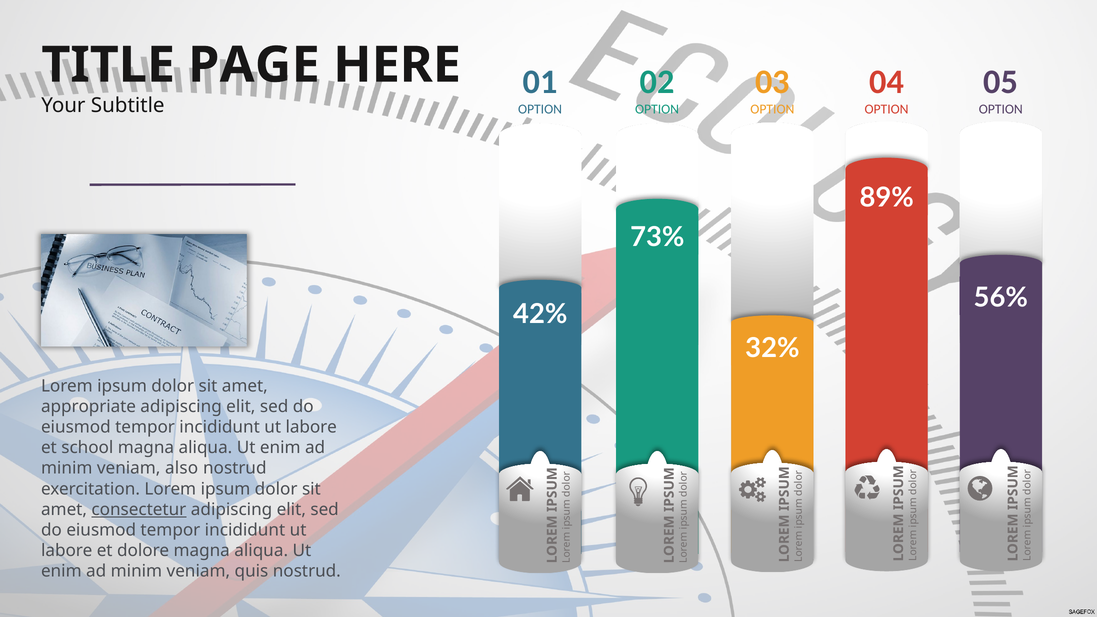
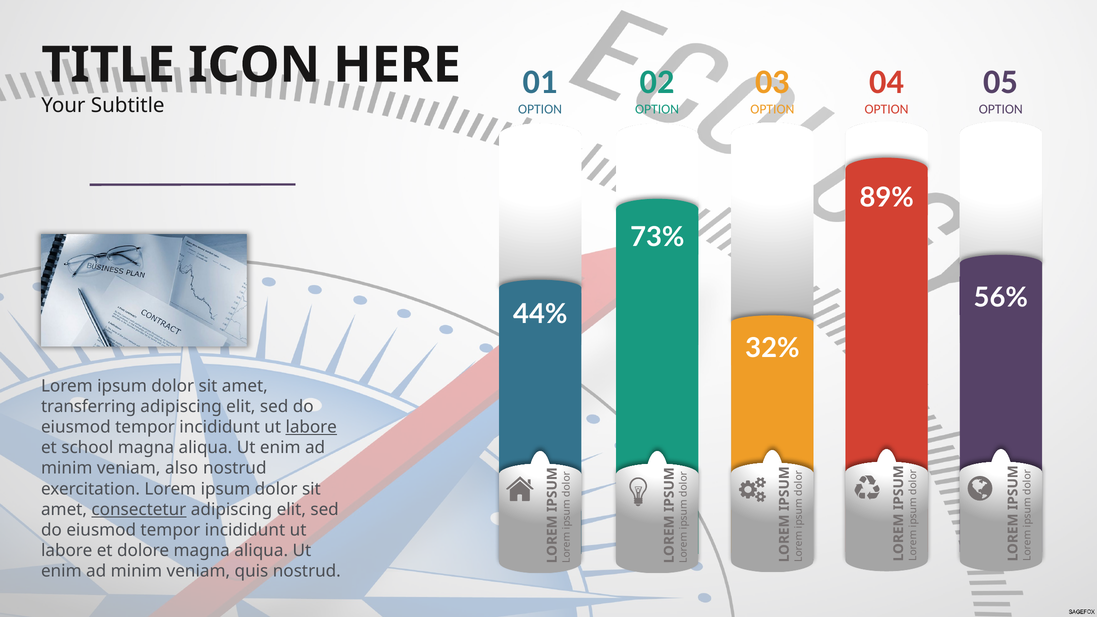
PAGE: PAGE -> ICON
42%: 42% -> 44%
appropriate: appropriate -> transferring
labore at (311, 427) underline: none -> present
